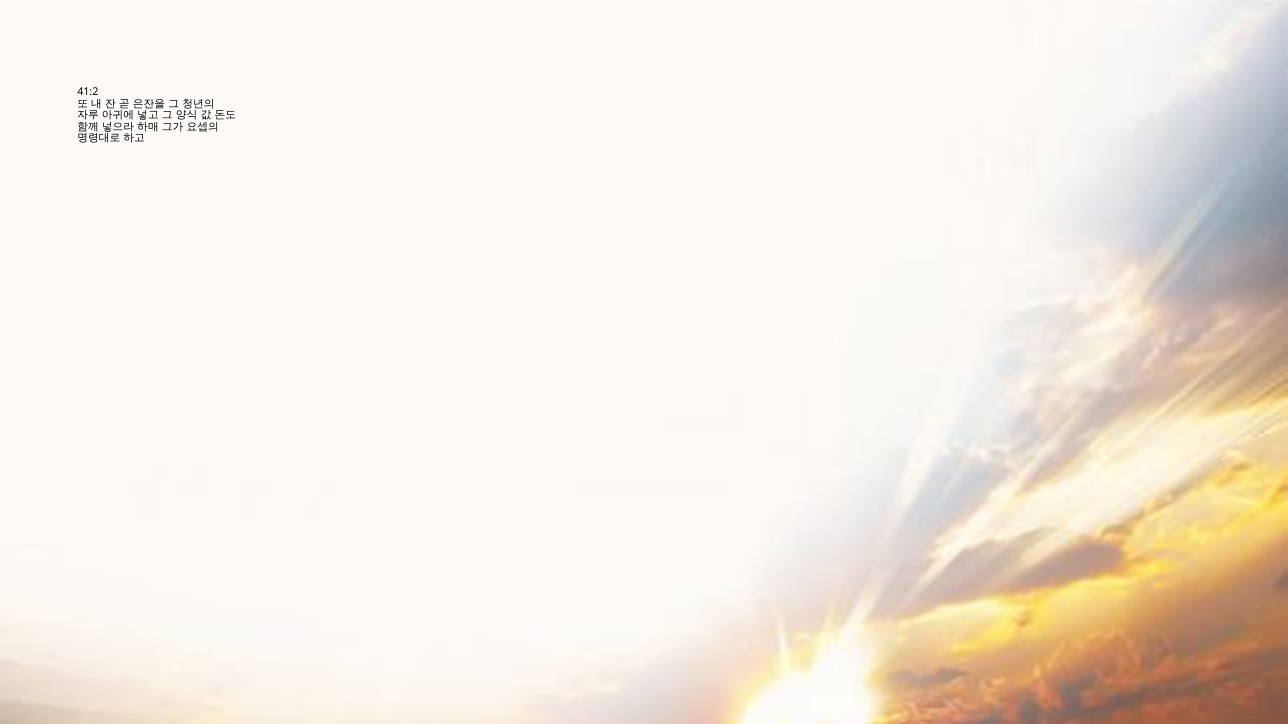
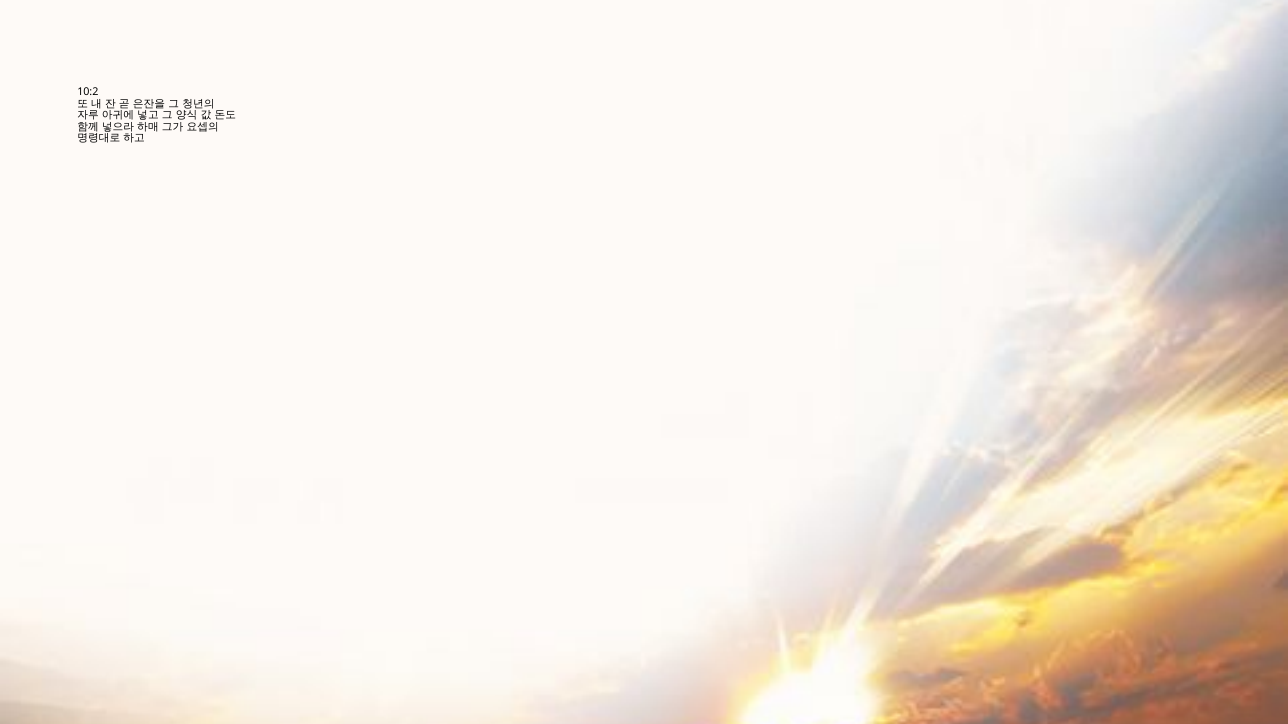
41:2: 41:2 -> 10:2
